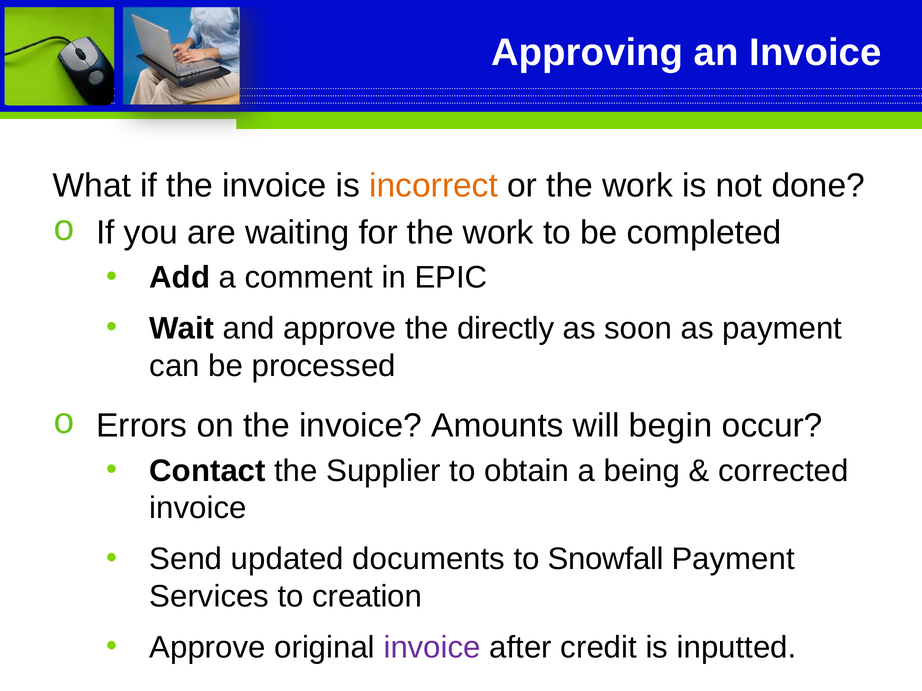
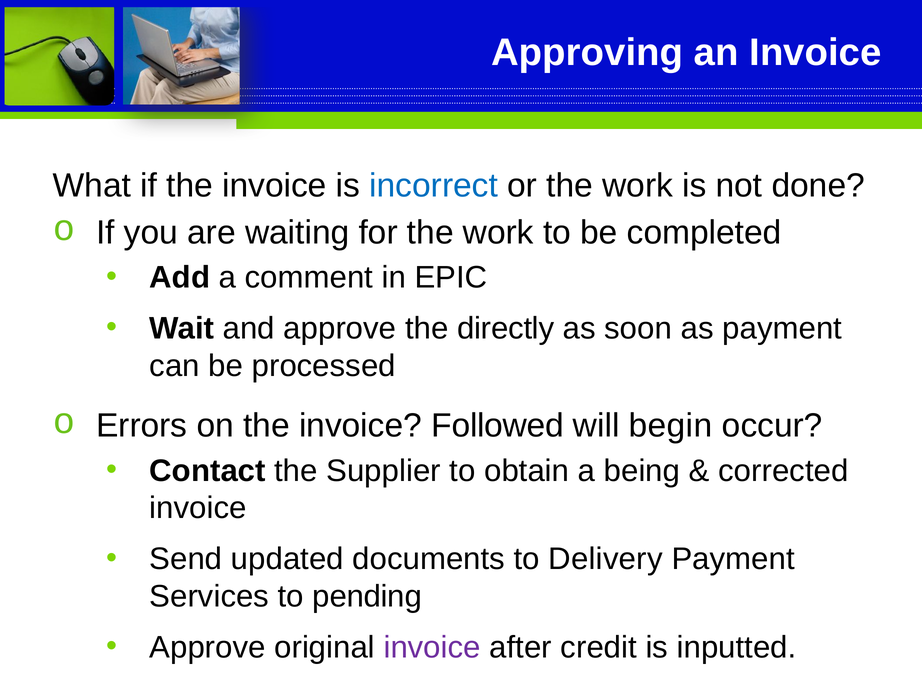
incorrect colour: orange -> blue
Amounts: Amounts -> Followed
Snowfall: Snowfall -> Delivery
creation: creation -> pending
